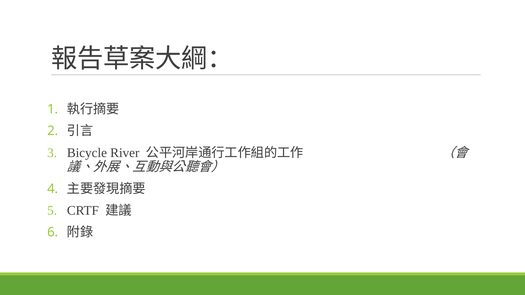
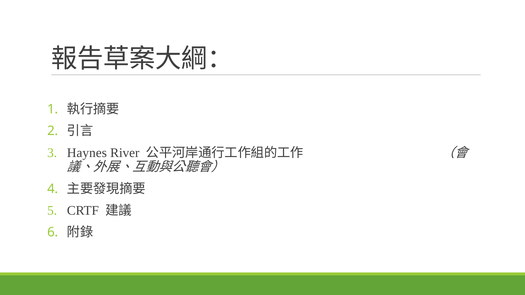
Bicycle: Bicycle -> Haynes
